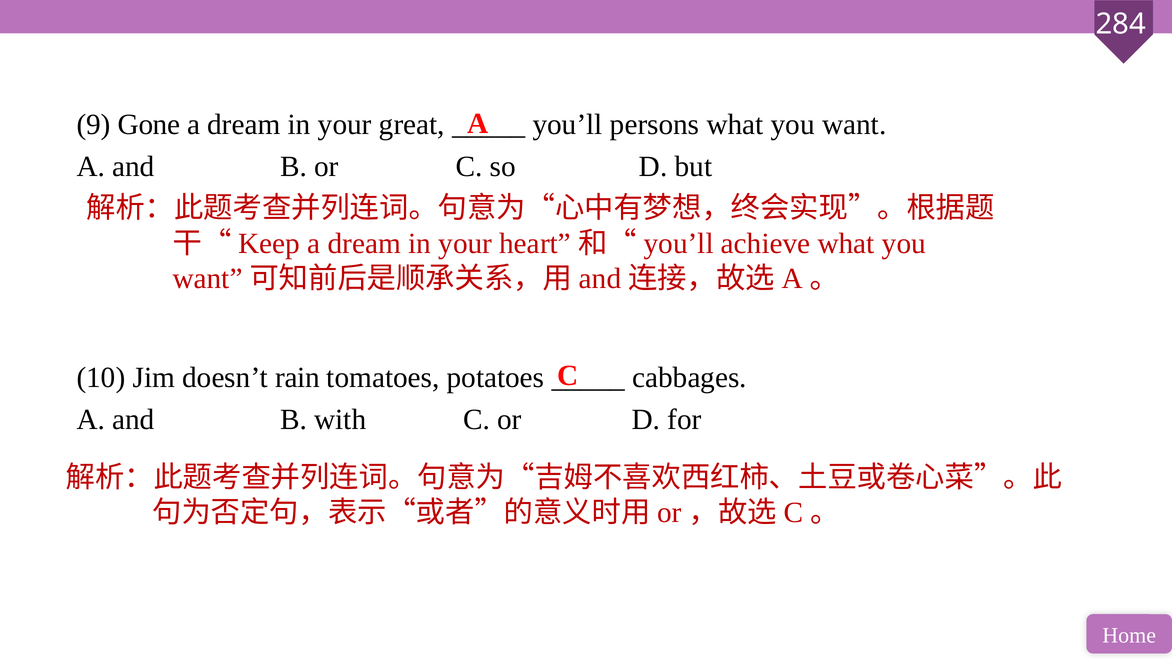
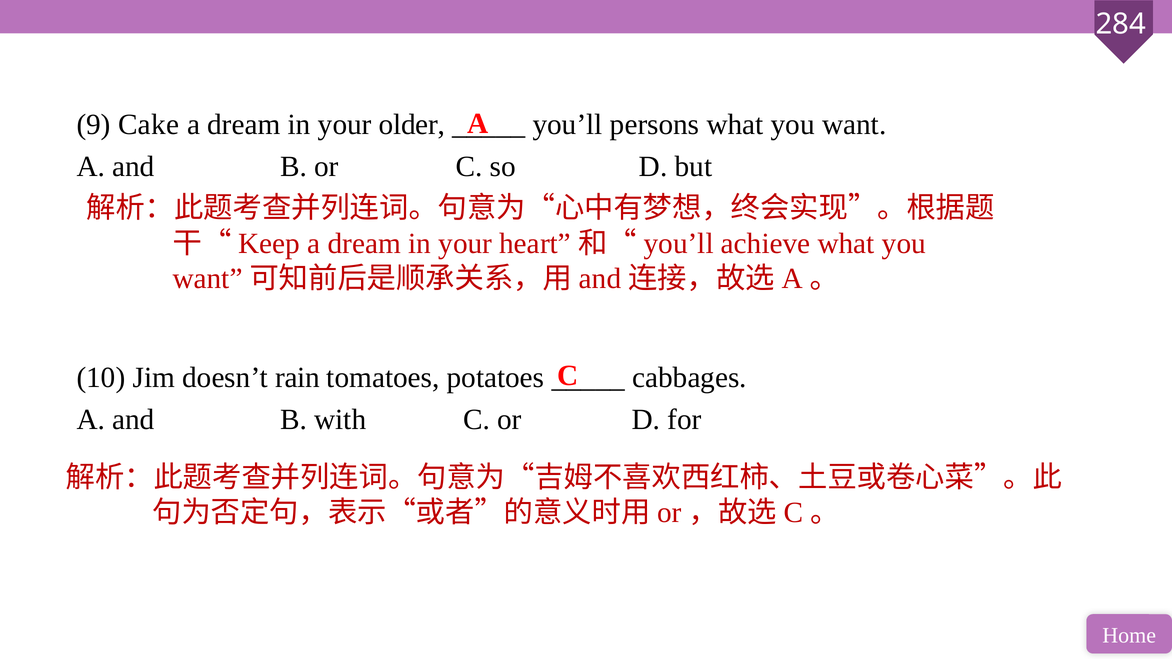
Gone: Gone -> Cake
great: great -> older
